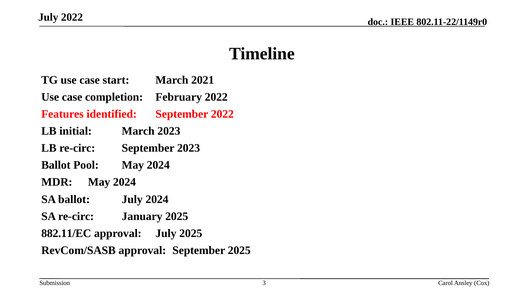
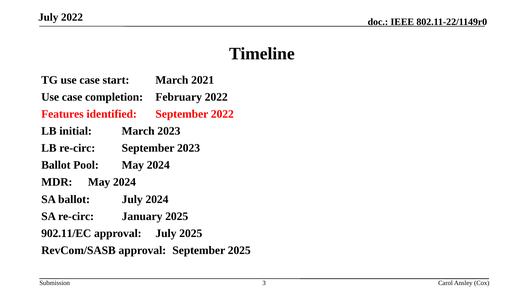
882.11/EC: 882.11/EC -> 902.11/EC
